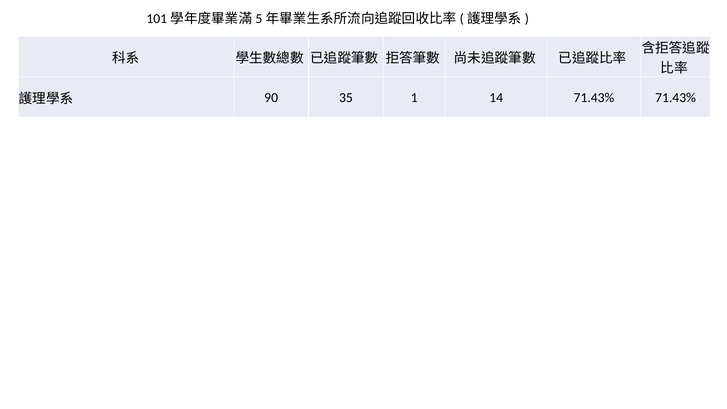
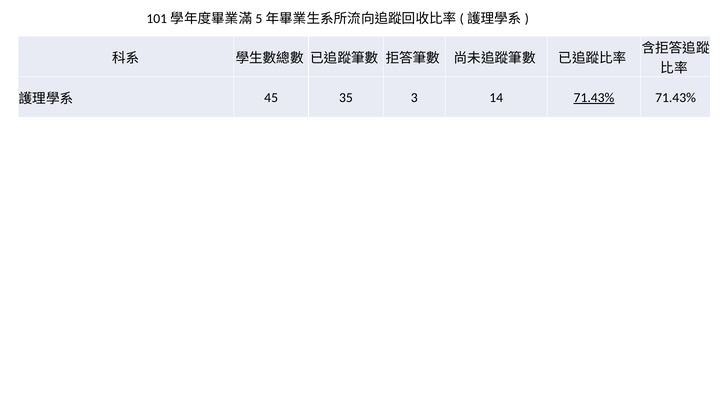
90: 90 -> 45
1: 1 -> 3
71.43% at (594, 98) underline: none -> present
